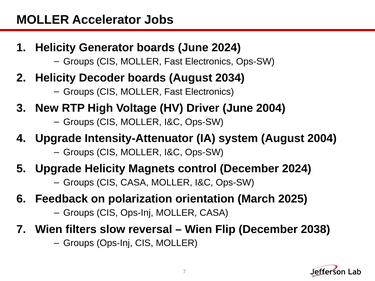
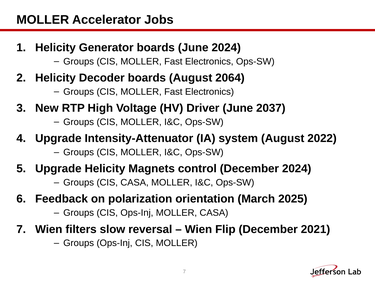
2034: 2034 -> 2064
June 2004: 2004 -> 2037
August 2004: 2004 -> 2022
2038: 2038 -> 2021
